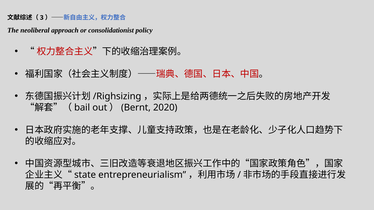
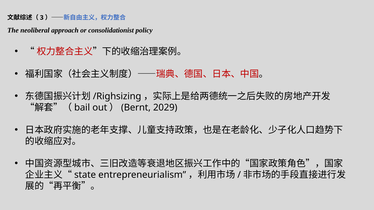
2020: 2020 -> 2029
